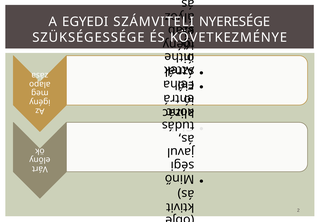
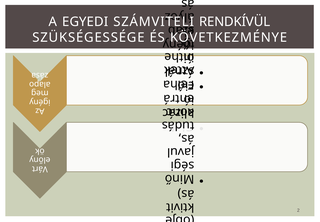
NYERESÉGE: NYERESÉGE -> RENDKÍVÜL
